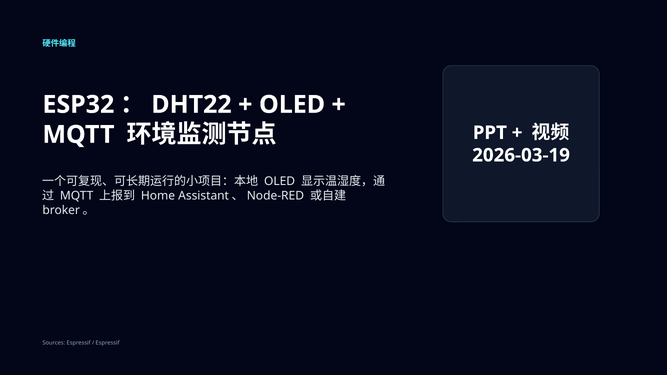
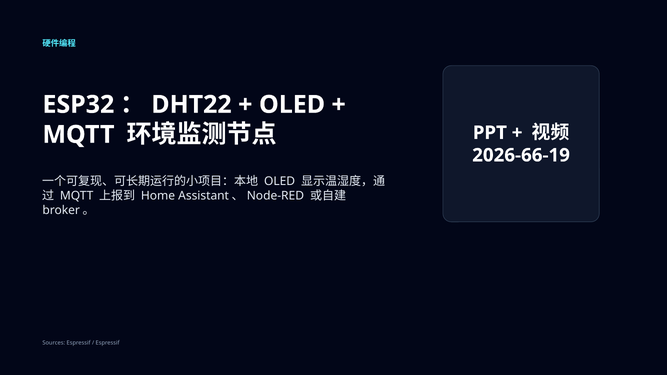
2026-03-19: 2026-03-19 -> 2026-66-19
